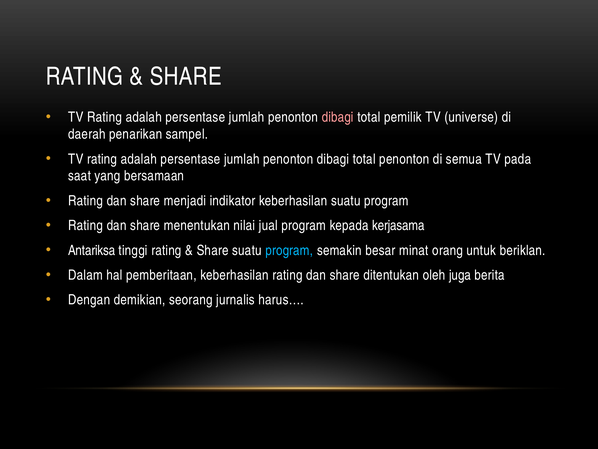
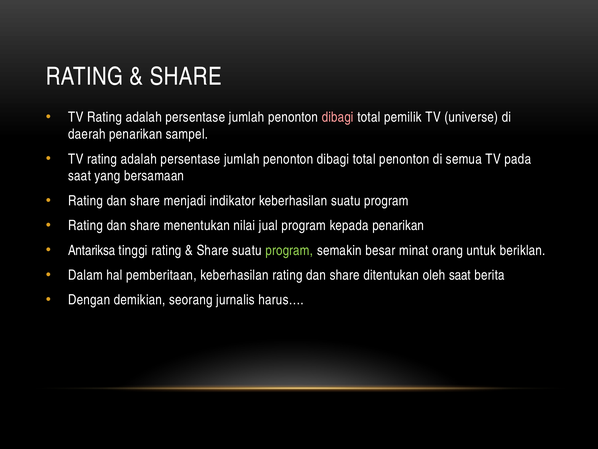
kepada kerjasama: kerjasama -> penarikan
program at (289, 250) colour: light blue -> light green
oleh juga: juga -> saat
